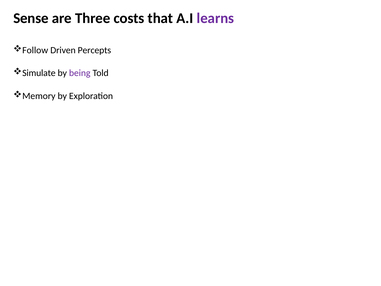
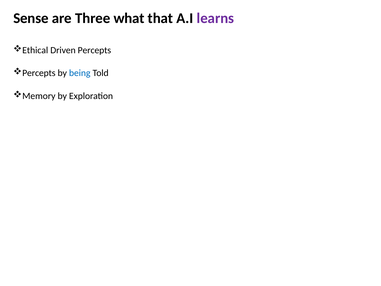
costs: costs -> what
Follow: Follow -> Ethical
Simulate at (39, 73): Simulate -> Percepts
being colour: purple -> blue
